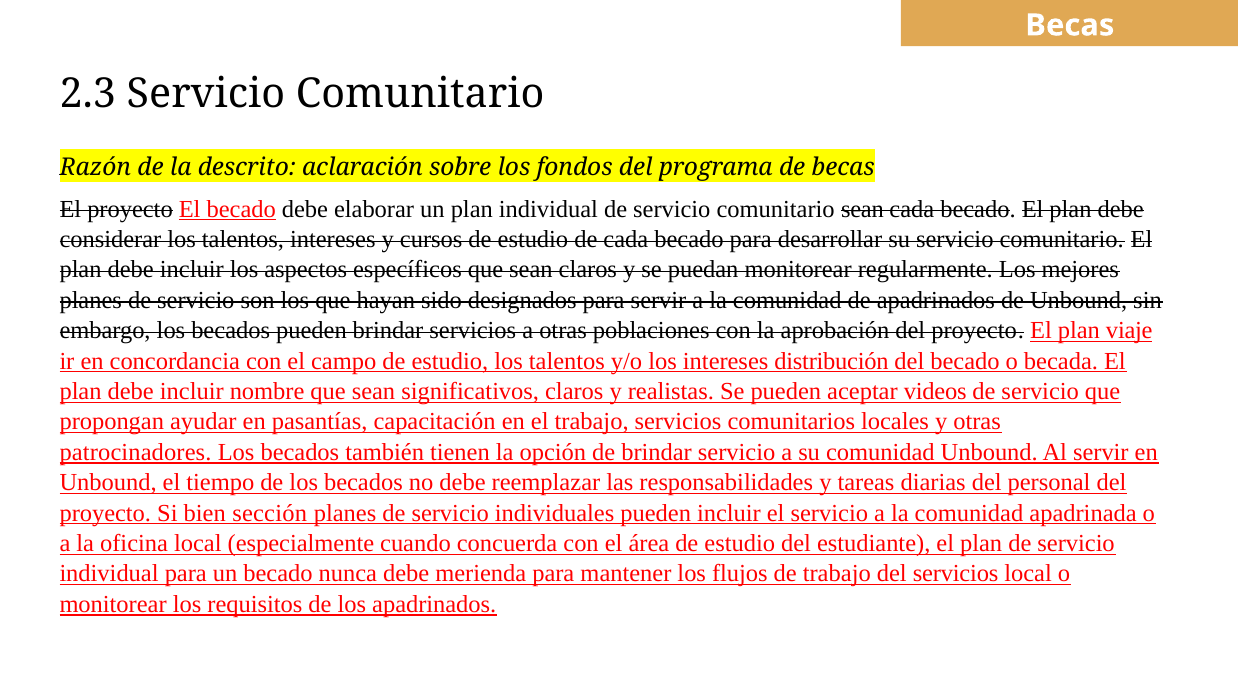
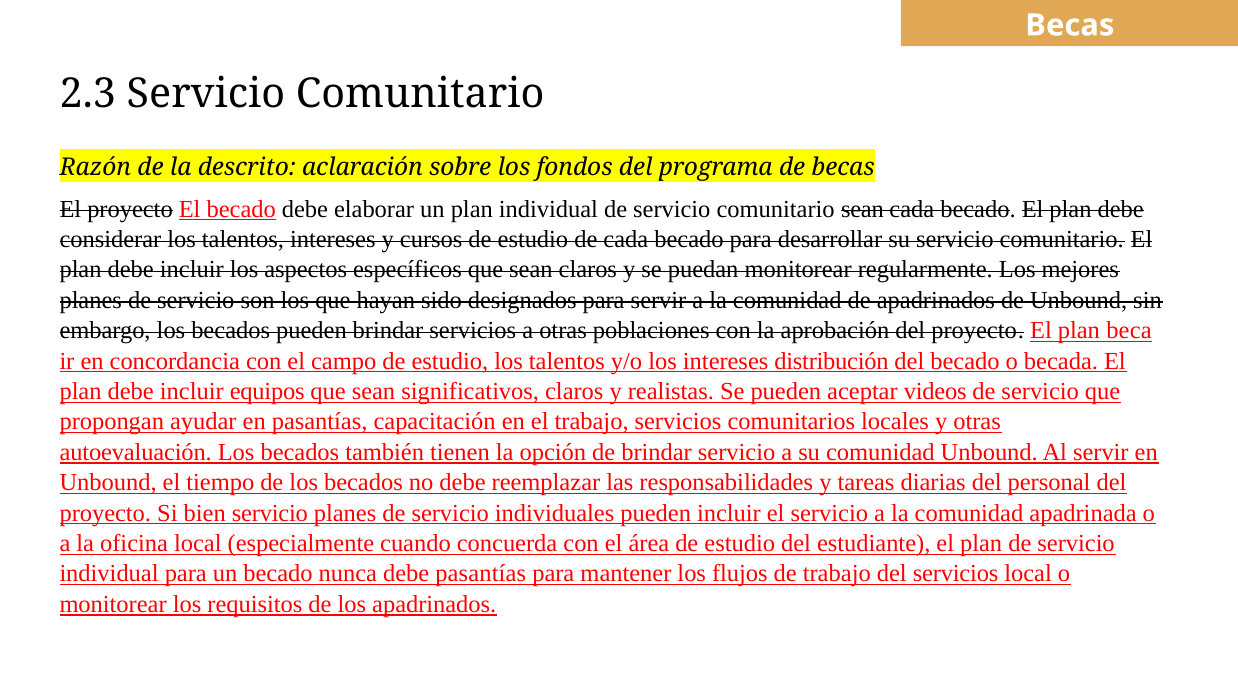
viaje: viaje -> beca
nombre: nombre -> equipos
patrocinadores: patrocinadores -> autoevaluación
bien sección: sección -> servicio
debe merienda: merienda -> pasantías
